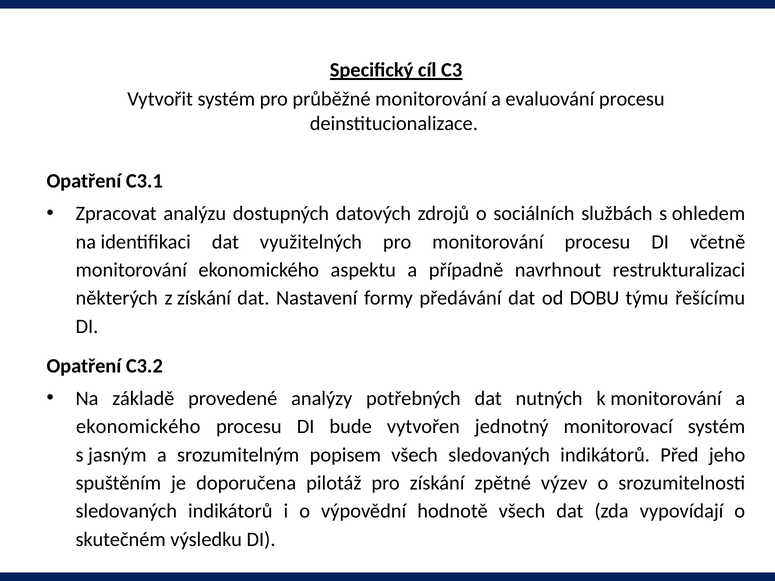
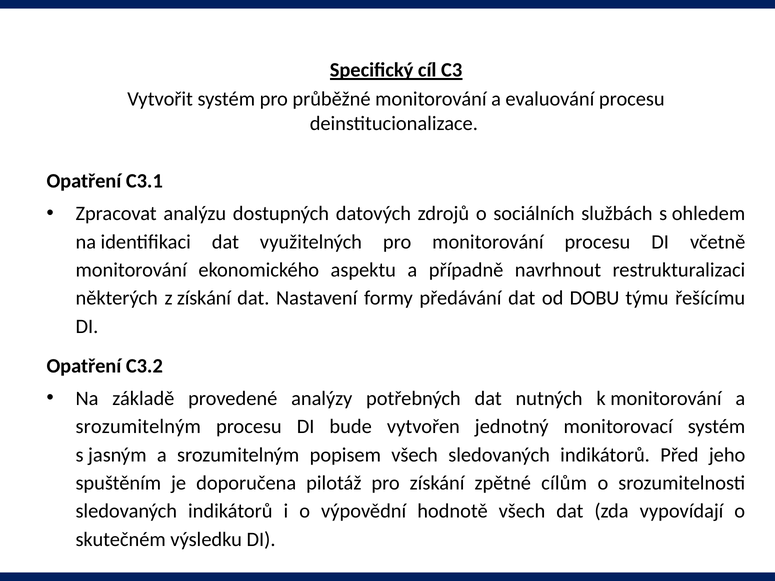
ekonomického at (138, 427): ekonomického -> srozumitelným
výzev: výzev -> cílům
